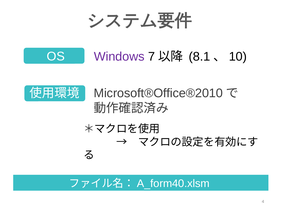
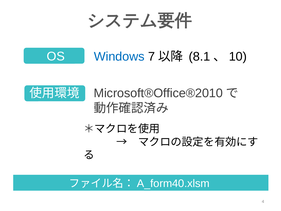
Windows colour: purple -> blue
